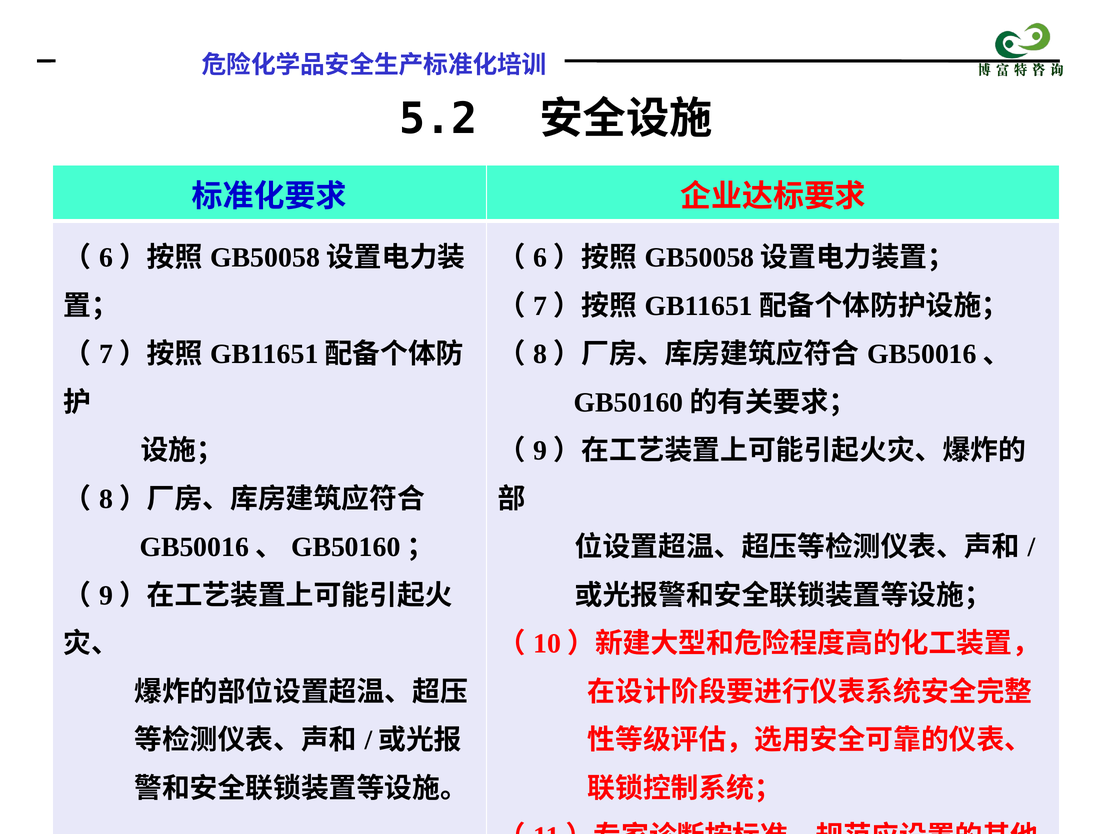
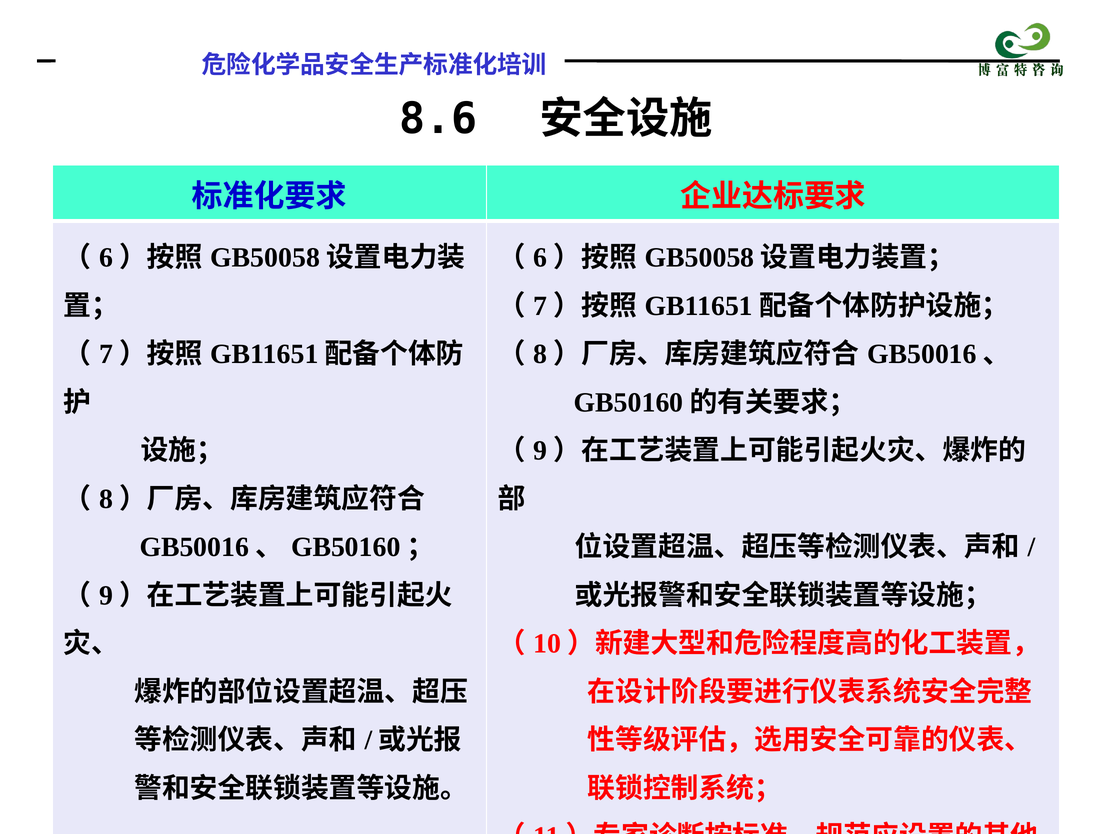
5.2: 5.2 -> 8.6
